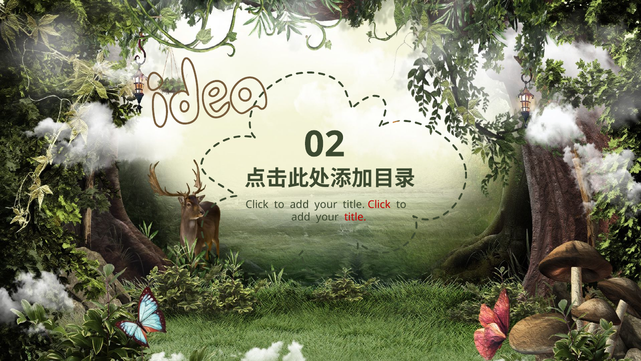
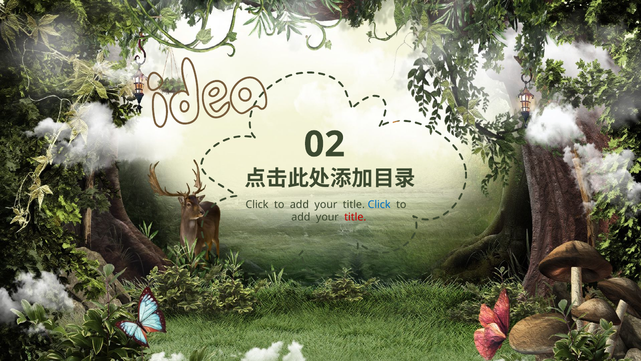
Click at (379, 204) colour: red -> blue
